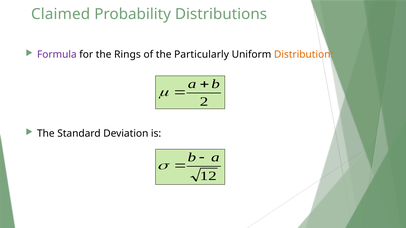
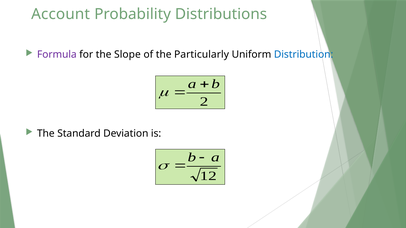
Claimed: Claimed -> Account
Rings: Rings -> Slope
Distribution colour: orange -> blue
